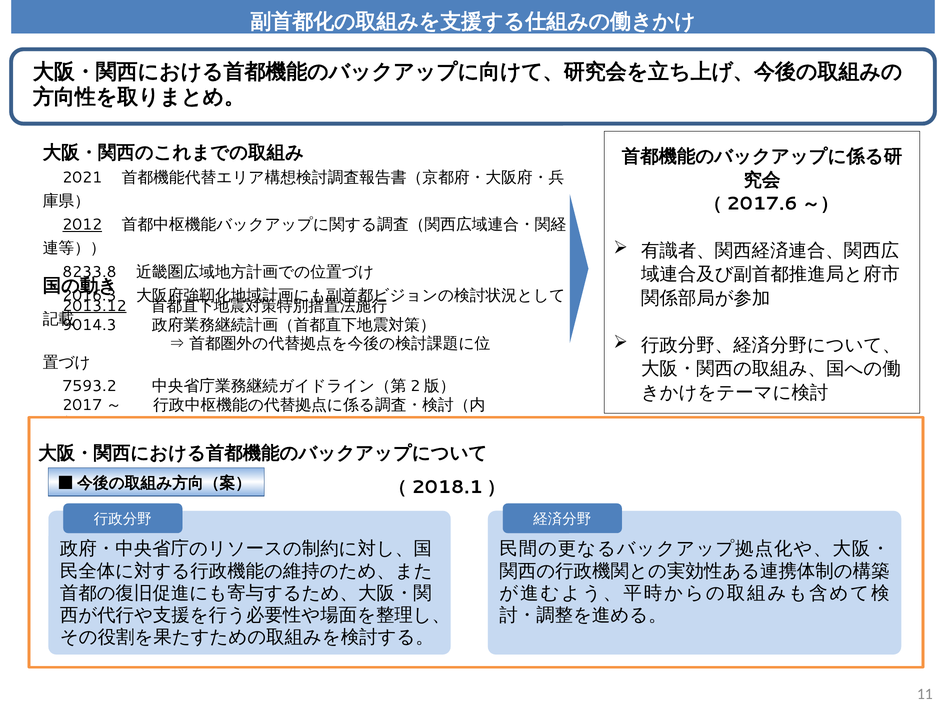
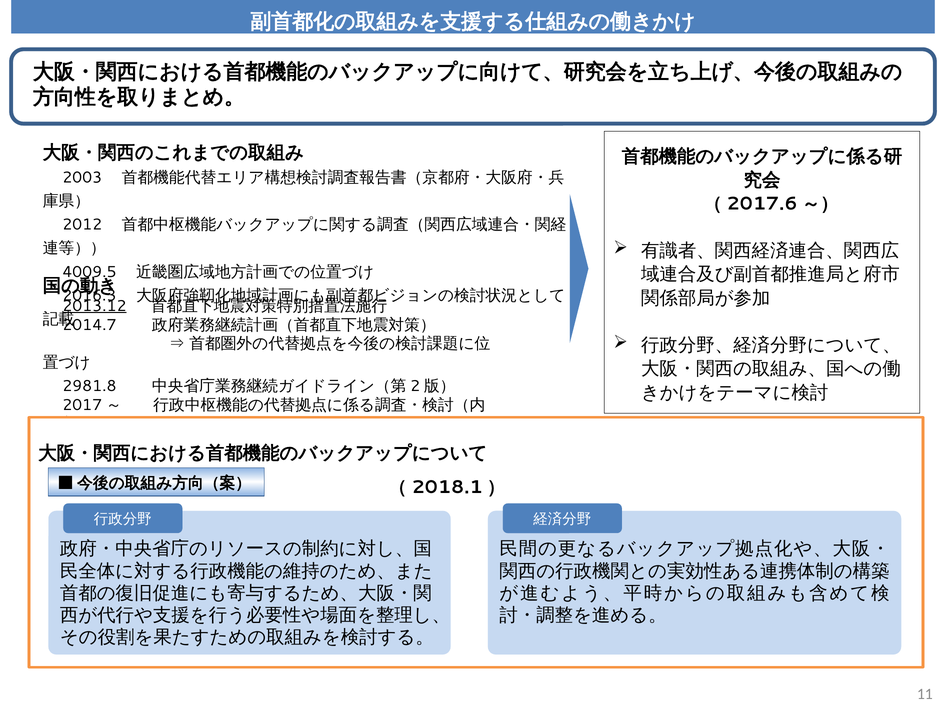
2021: 2021 -> 2003
2012 underline: present -> none
8233.8: 8233.8 -> 4009.5
9014.3: 9014.3 -> 2014.7
7593.2: 7593.2 -> 2981.8
